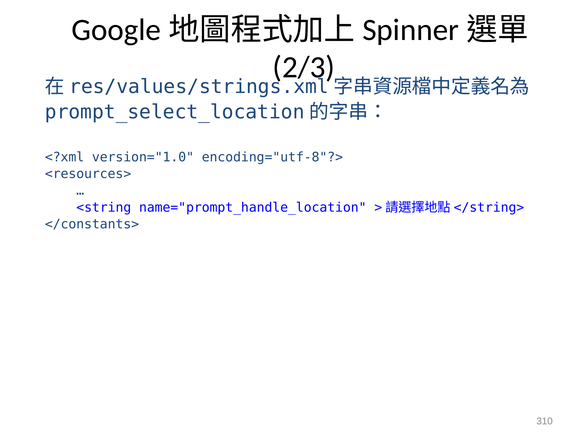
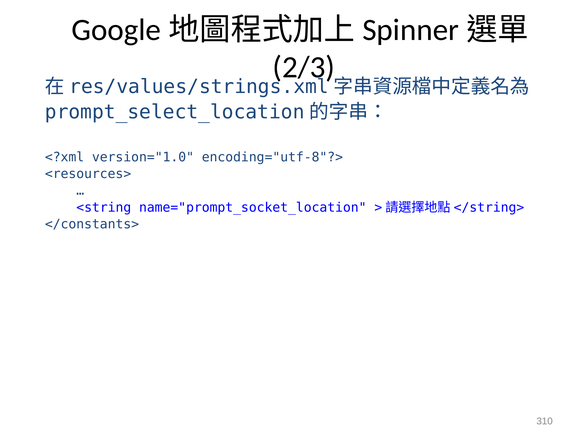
name="prompt_handle_location: name="prompt_handle_location -> name="prompt_socket_location
